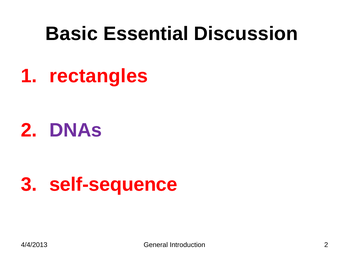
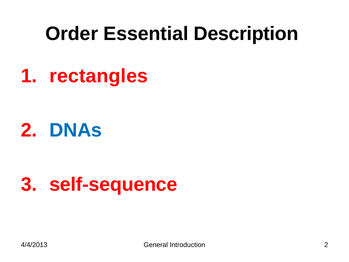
Basic: Basic -> Order
Discussion: Discussion -> Description
DNAs colour: purple -> blue
